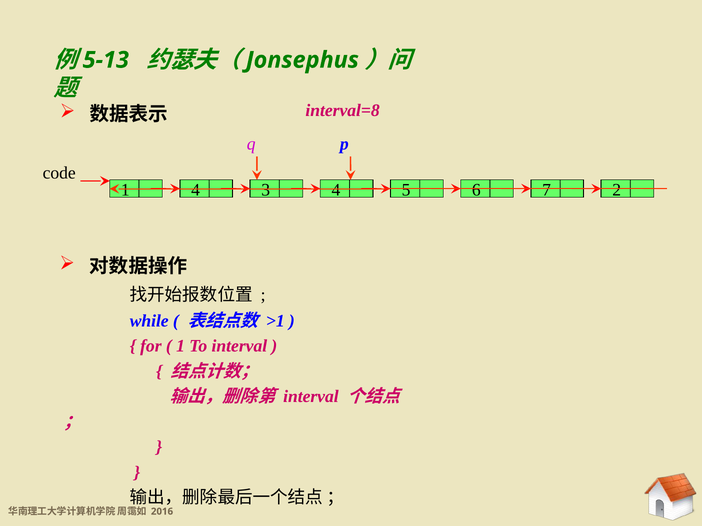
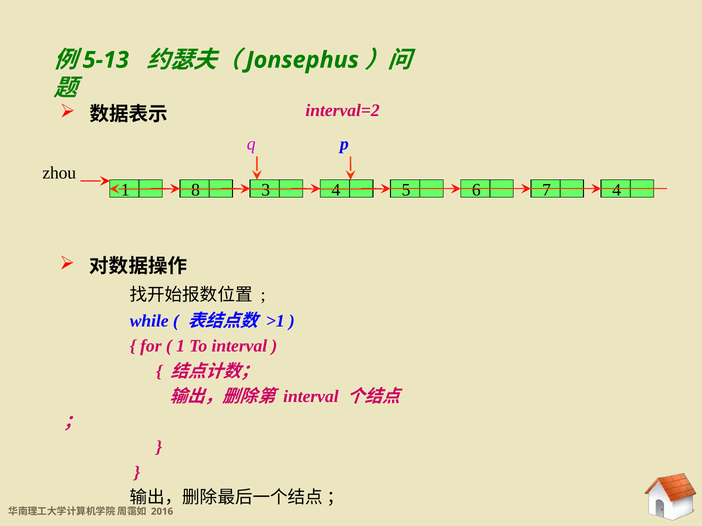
interval=8: interval=8 -> interval=2
code: code -> zhou
1 4: 4 -> 8
7 2: 2 -> 4
